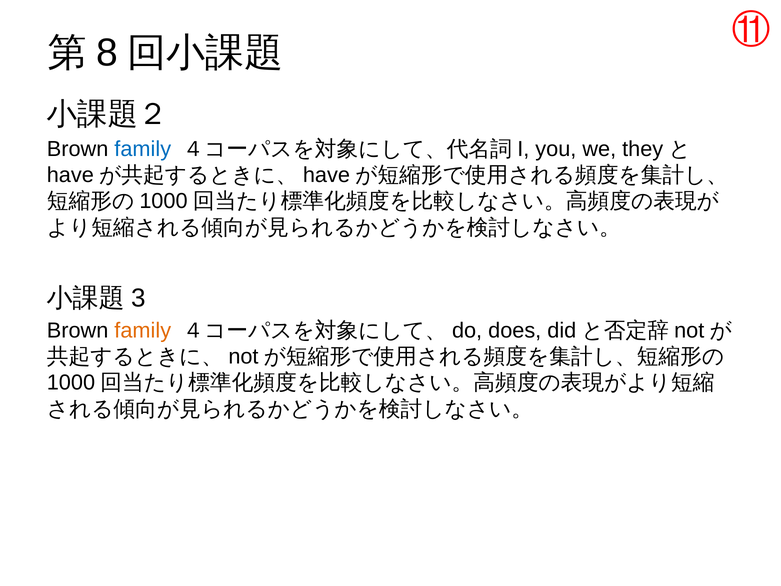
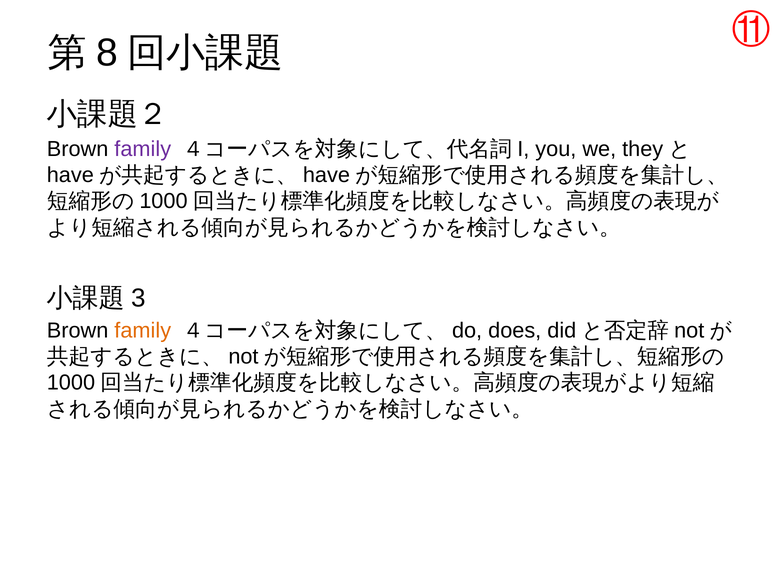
family at (143, 149) colour: blue -> purple
